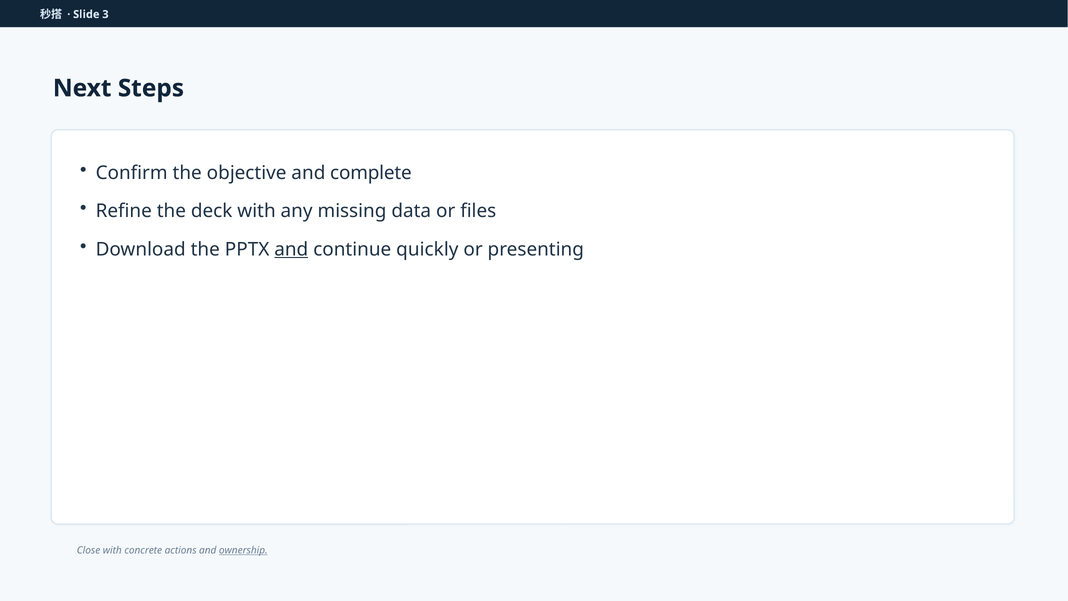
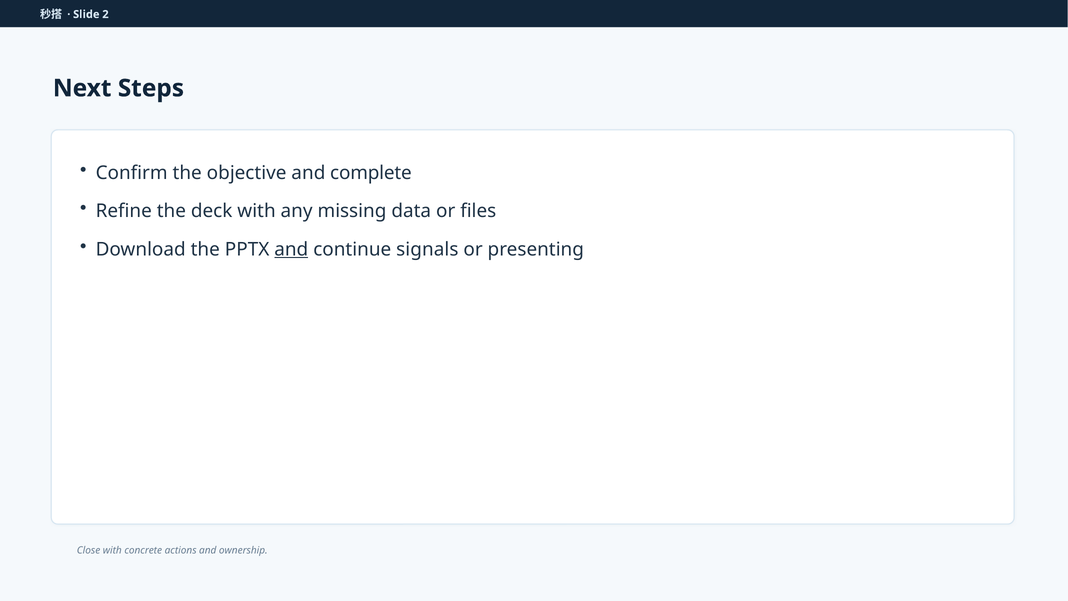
3: 3 -> 2
quickly: quickly -> signals
ownership underline: present -> none
